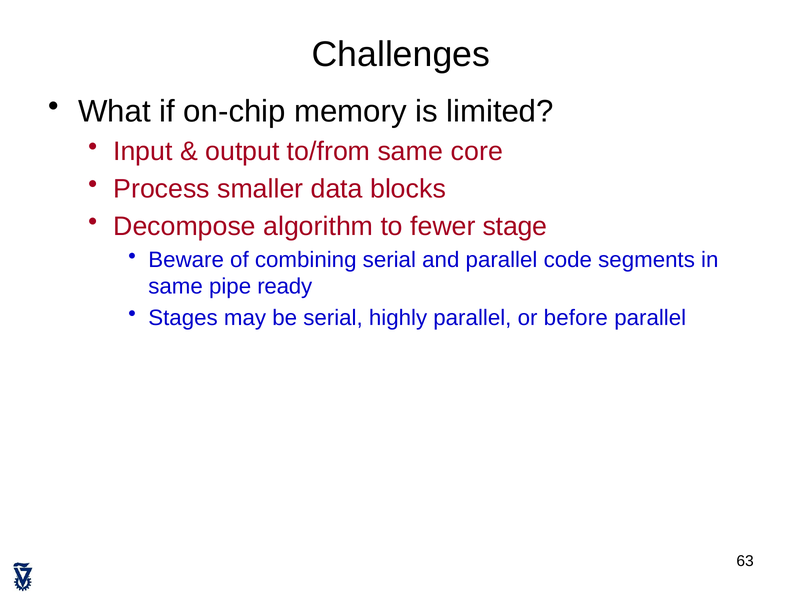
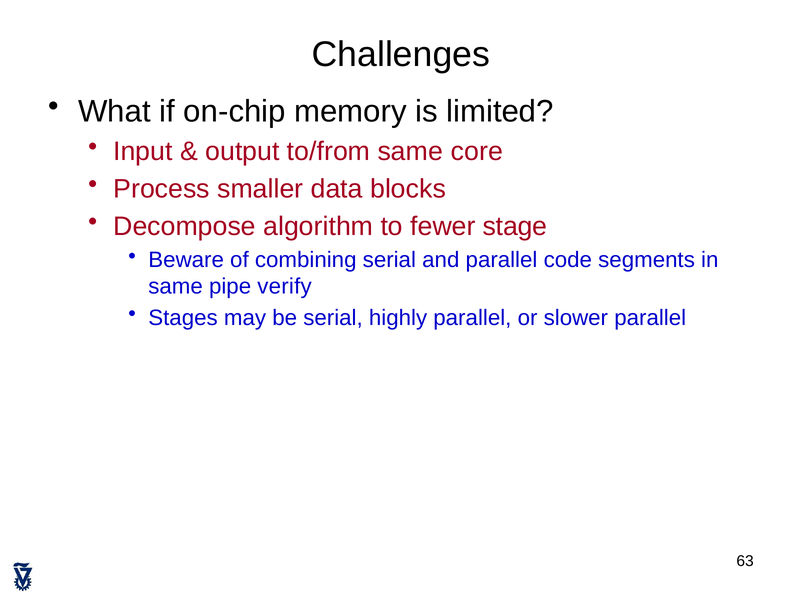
ready: ready -> verify
before: before -> slower
